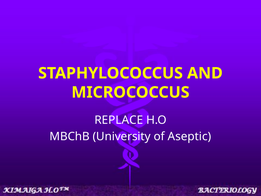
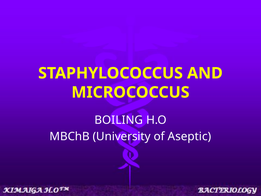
REPLACE: REPLACE -> BOILING
